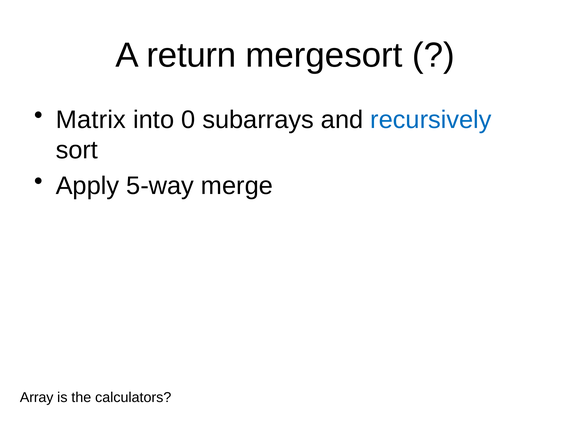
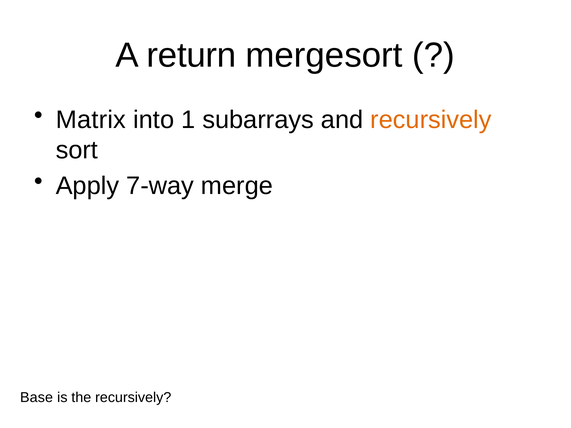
0: 0 -> 1
recursively at (431, 120) colour: blue -> orange
5-way: 5-way -> 7-way
Array: Array -> Base
the calculators: calculators -> recursively
